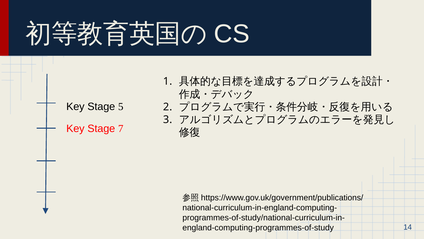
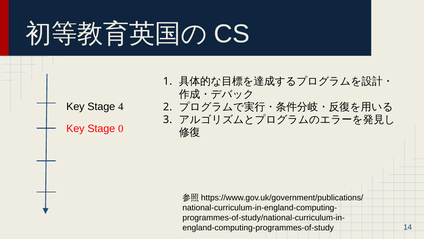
5: 5 -> 4
7: 7 -> 0
